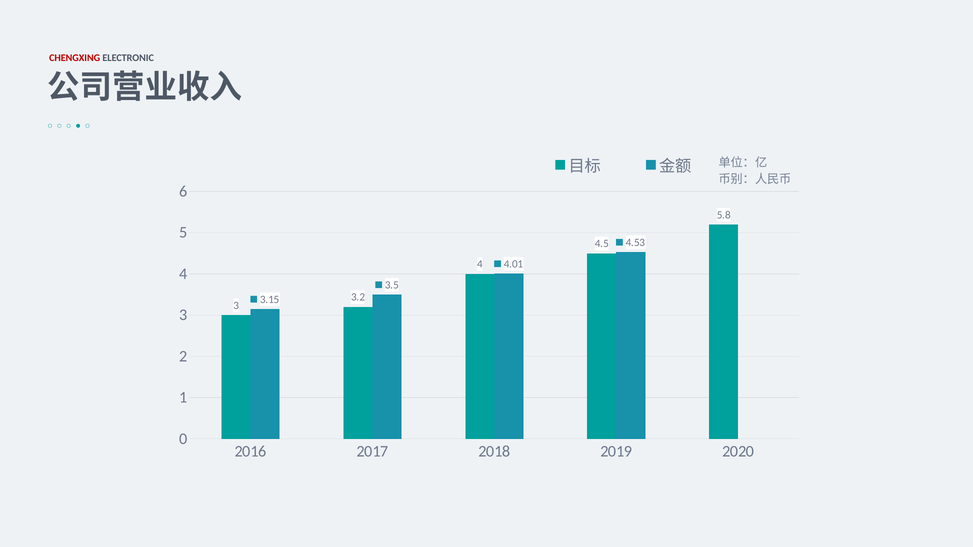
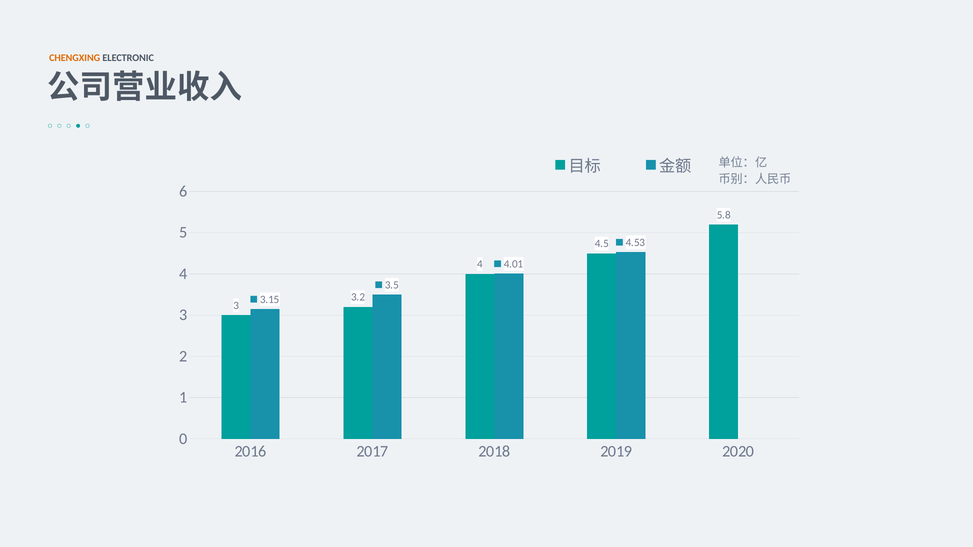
CHENGXING colour: red -> orange
